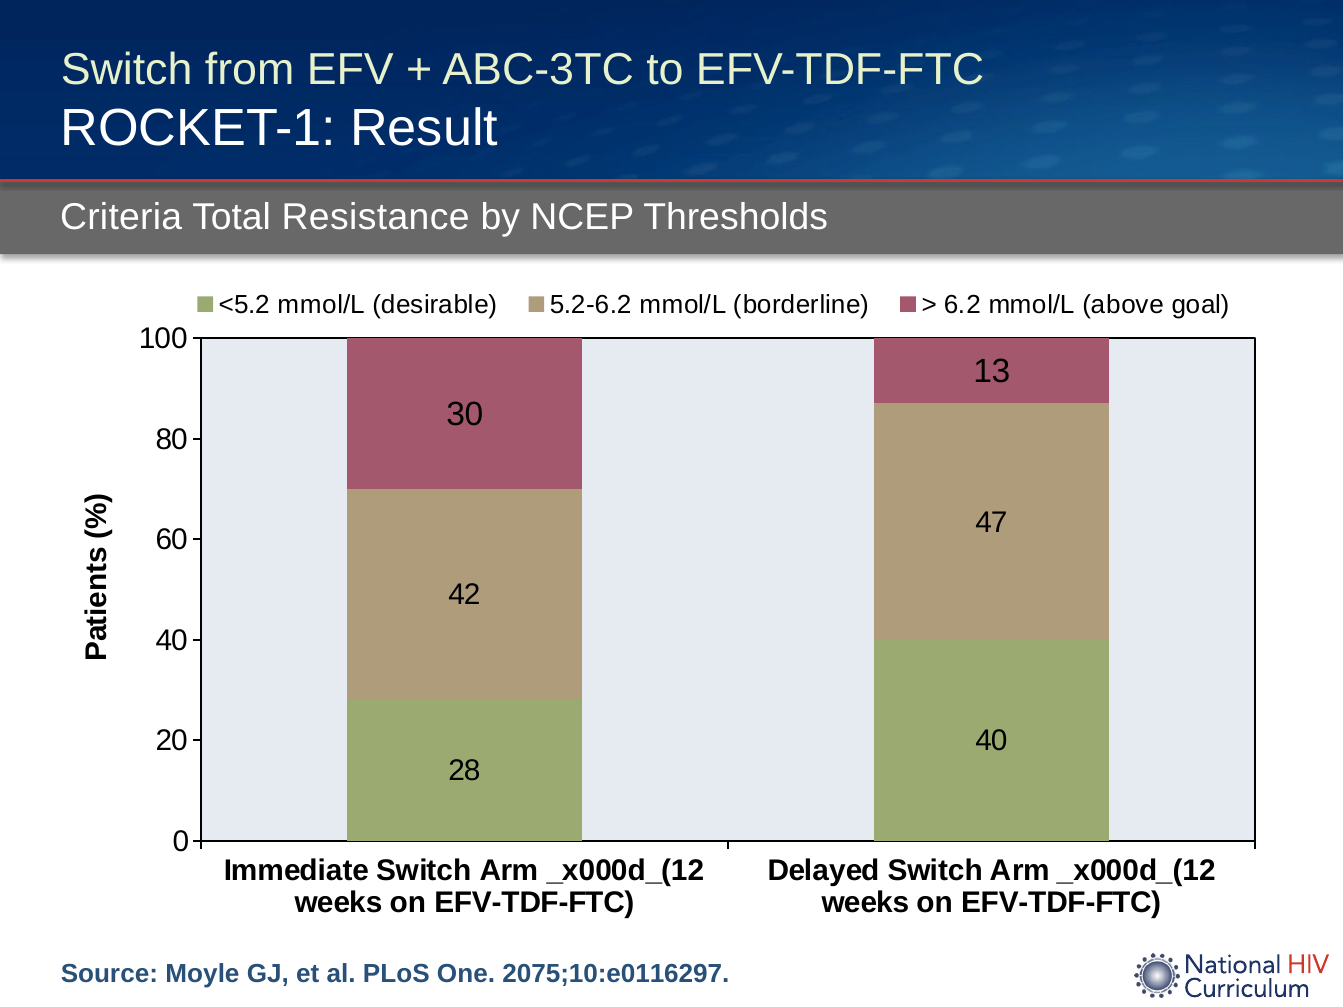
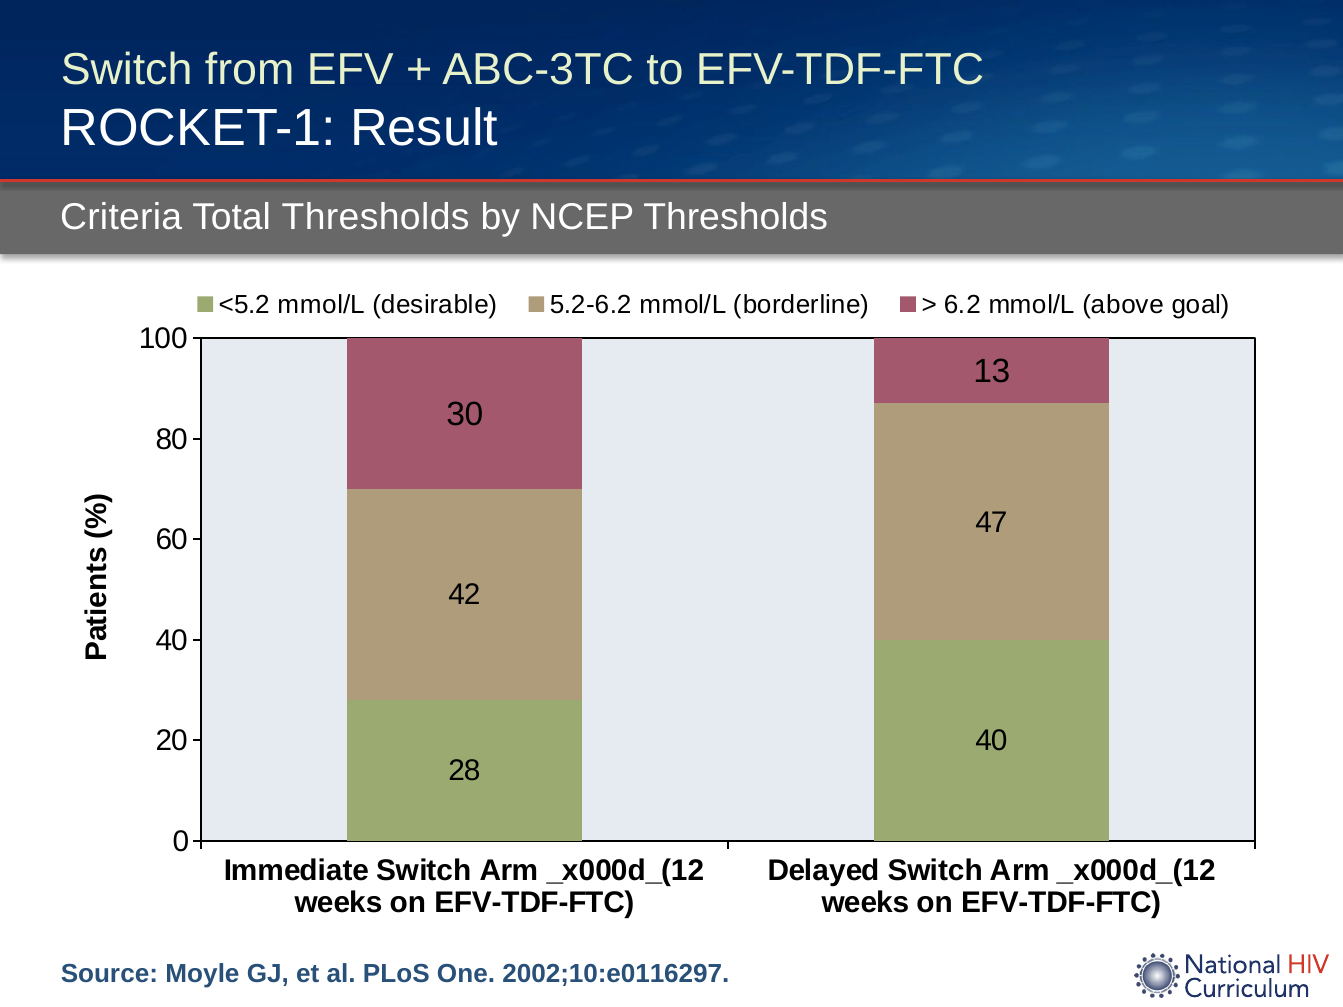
Total Resistance: Resistance -> Thresholds
2075;10:e0116297: 2075;10:e0116297 -> 2002;10:e0116297
